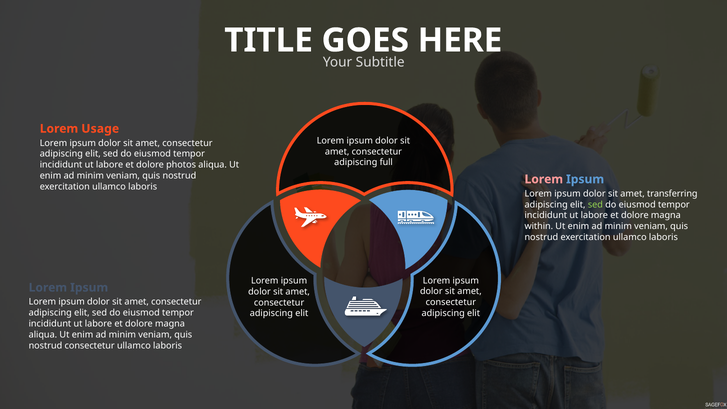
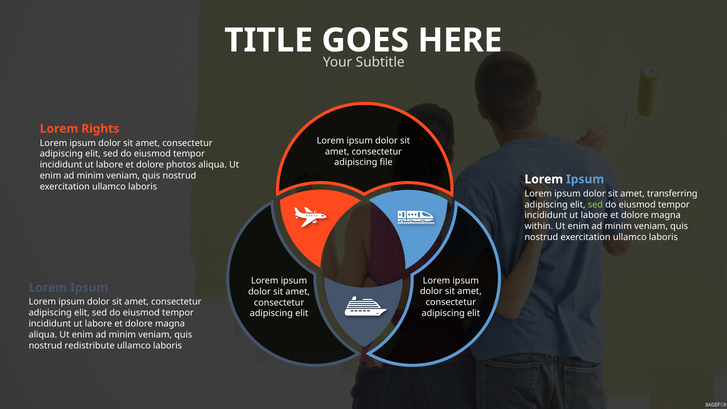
Usage: Usage -> Rights
full: full -> file
Lorem at (544, 179) colour: pink -> white
nostrud consectetur: consectetur -> redistribute
